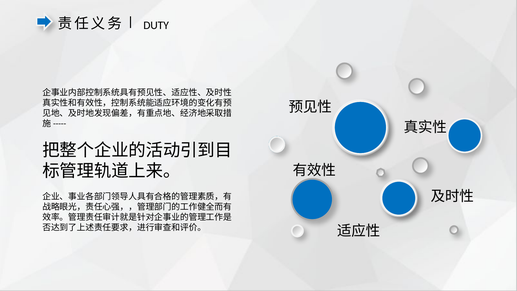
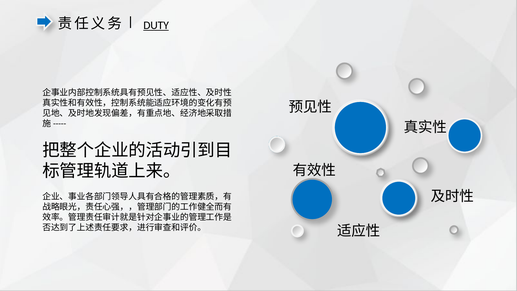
DUTY underline: none -> present
